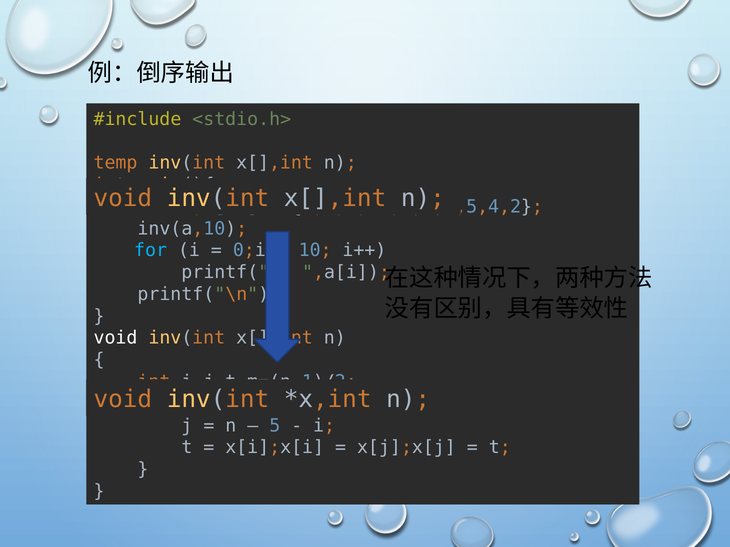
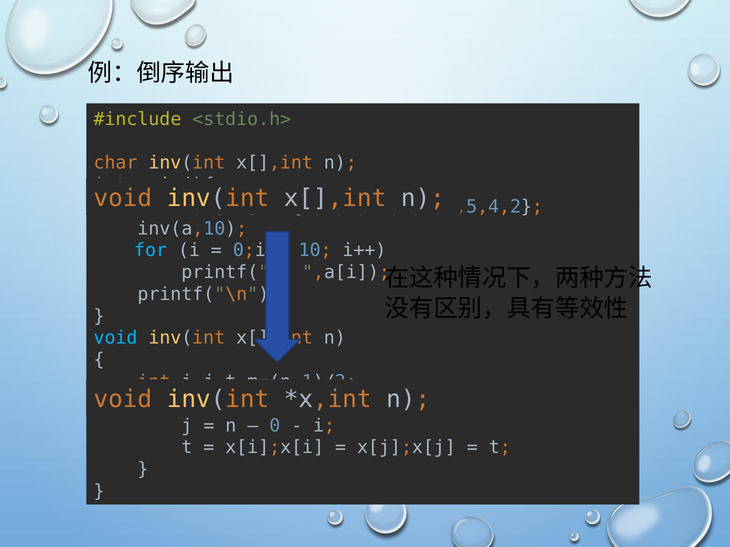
temp: temp -> char
void at (116, 338) colour: white -> light blue
5: 5 -> 0
